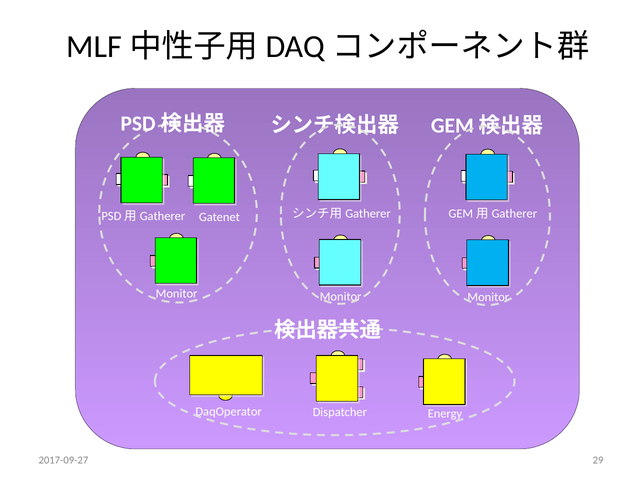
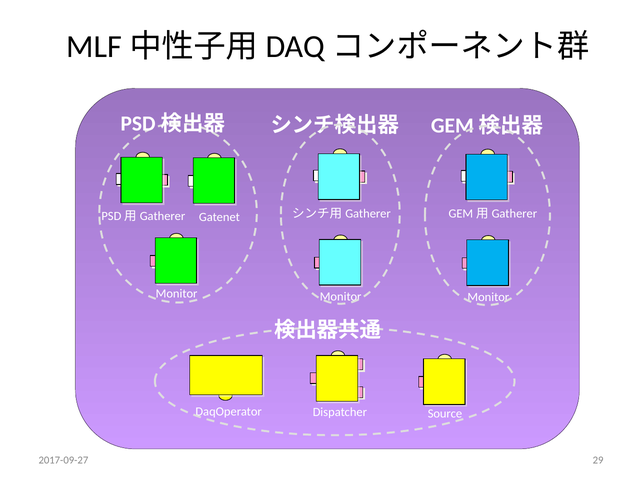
Energy: Energy -> Source
